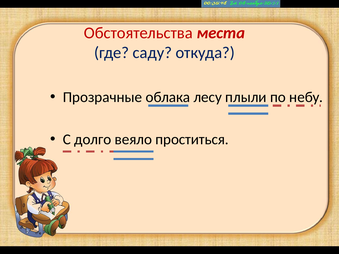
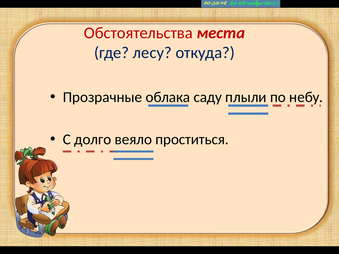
саду: саду -> лесу
лесу: лесу -> саду
